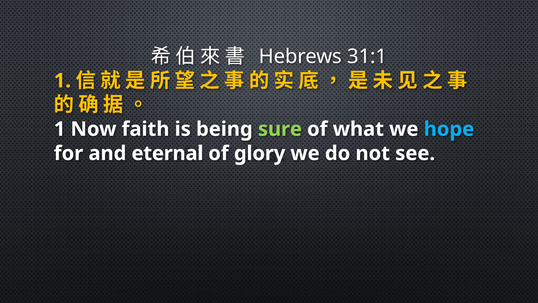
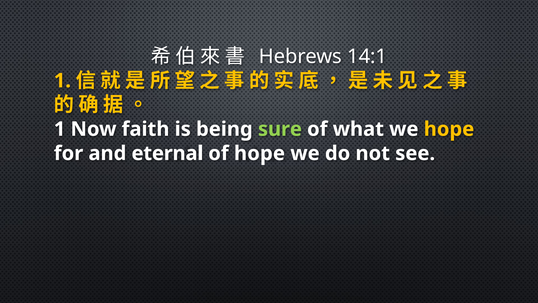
31:1: 31:1 -> 14:1
hope at (449, 129) colour: light blue -> yellow
of glory: glory -> hope
